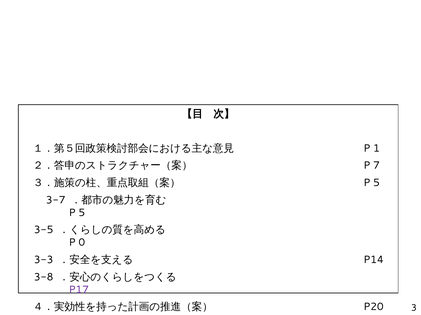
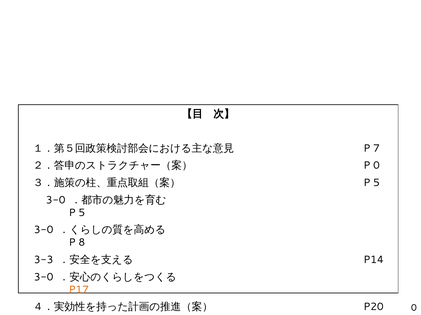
1: 1 -> 7
P 7: 7 -> 0
3-7 at (56, 200): 3-7 -> 3-0
3-5 at (44, 230): 3-5 -> 3-0
0: 0 -> 8
3-8 at (44, 278): 3-8 -> 3-0
P17 colour: purple -> orange
P20 3: 3 -> 0
